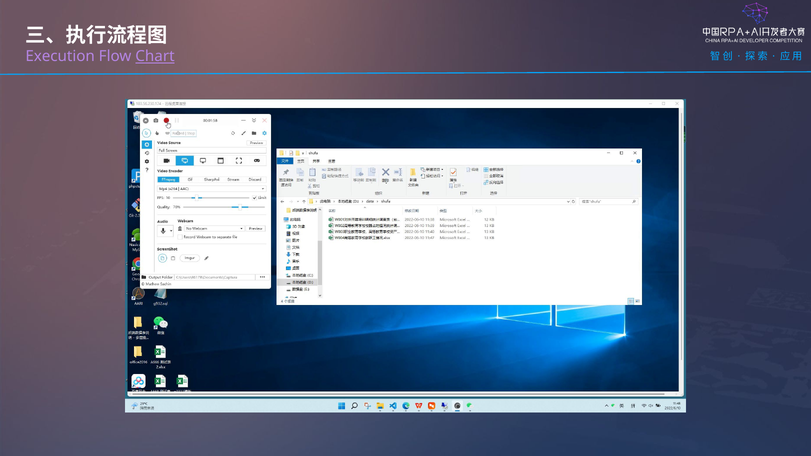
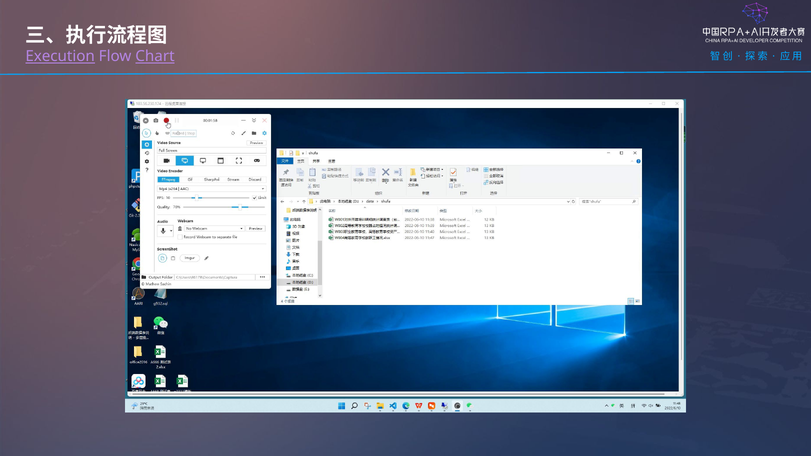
Execution underline: none -> present
